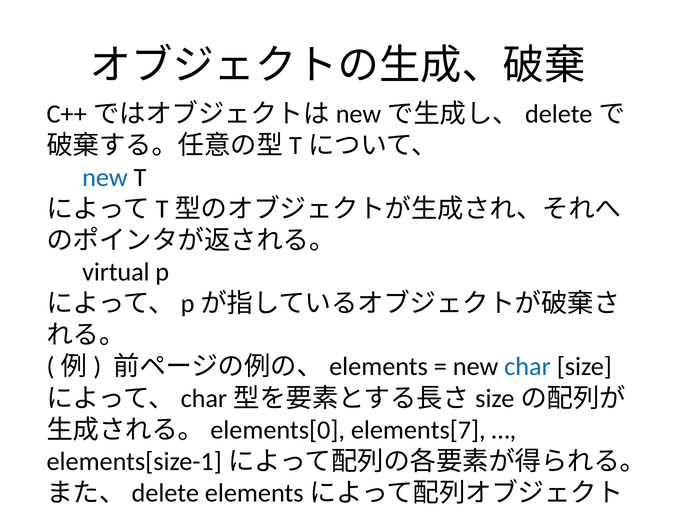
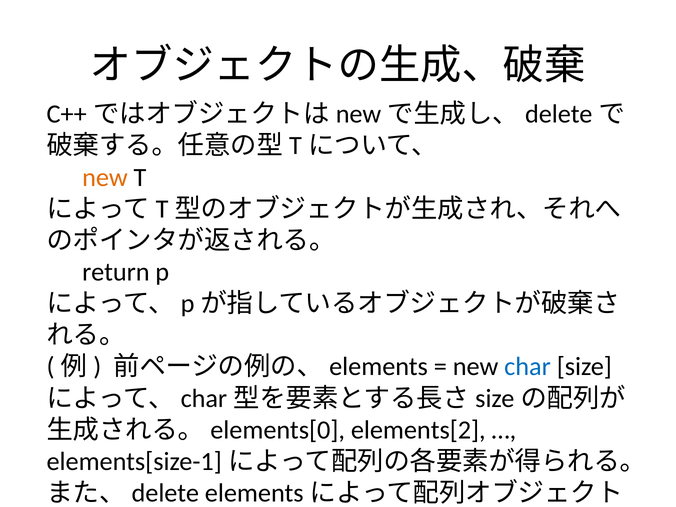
new at (105, 177) colour: blue -> orange
virtual: virtual -> return
elements[7: elements[7 -> elements[2
